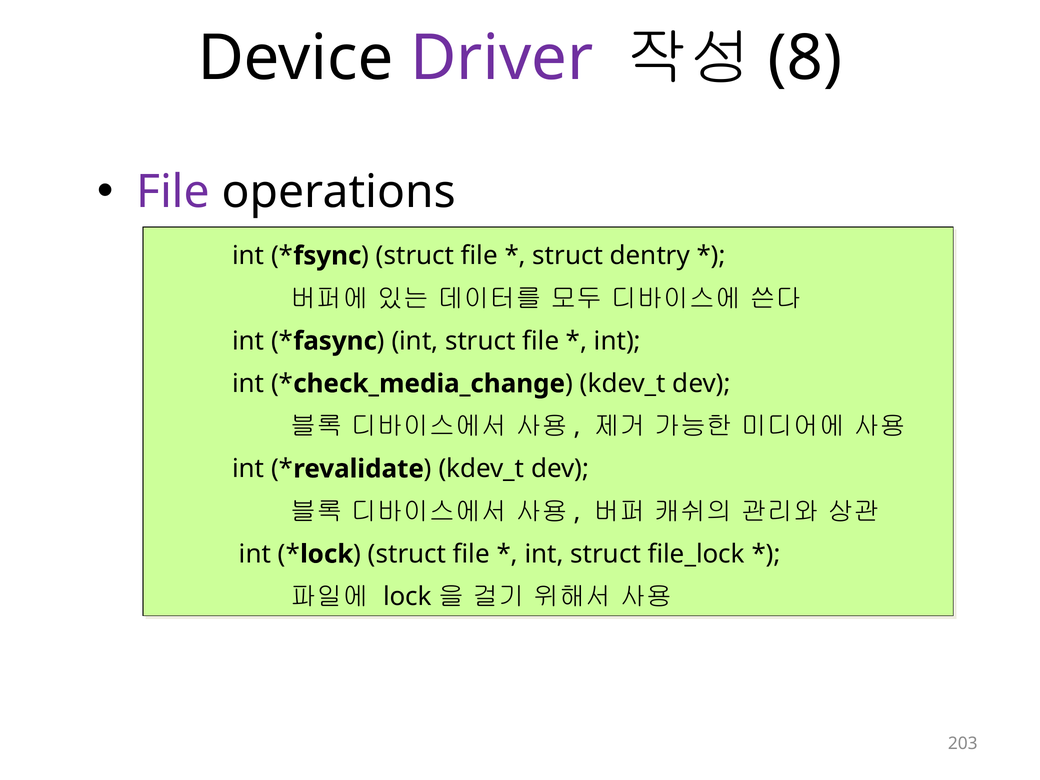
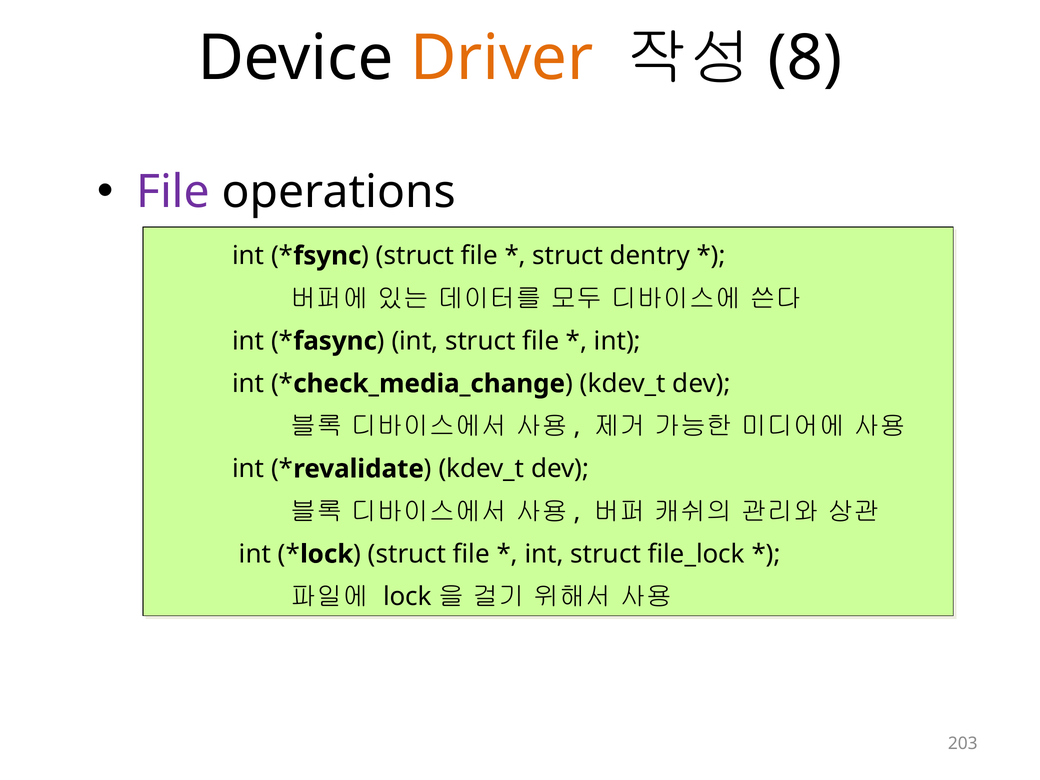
Driver colour: purple -> orange
